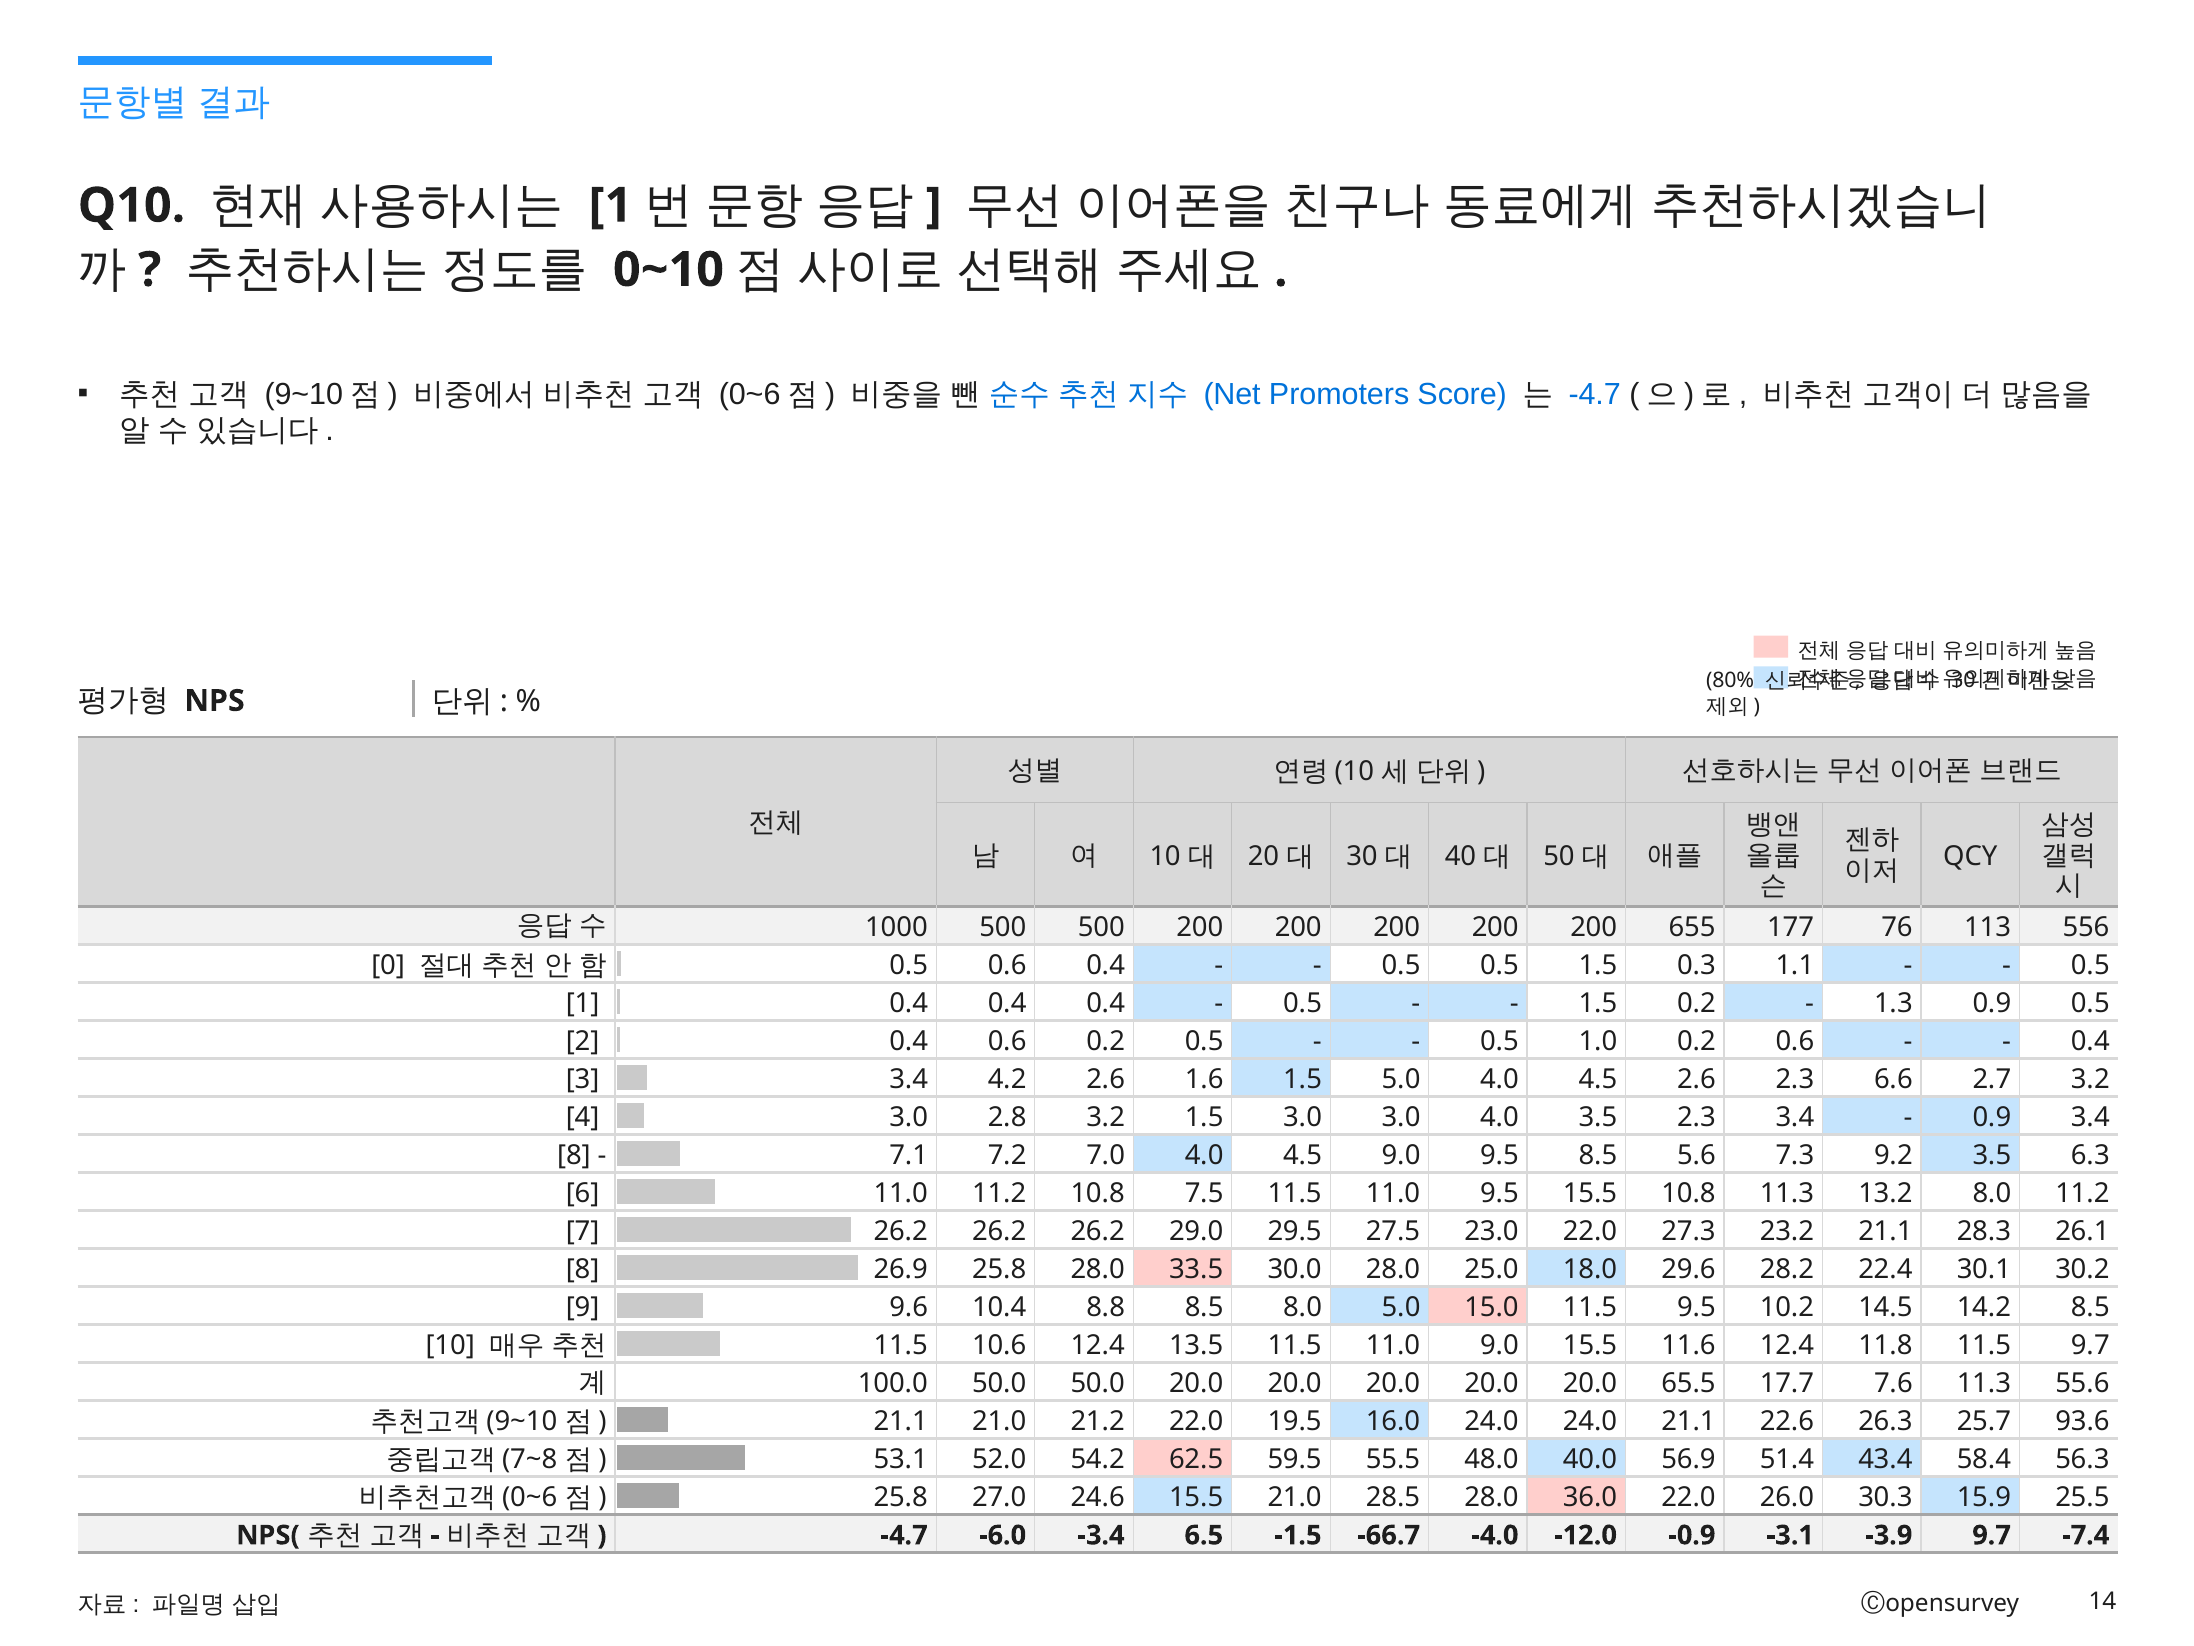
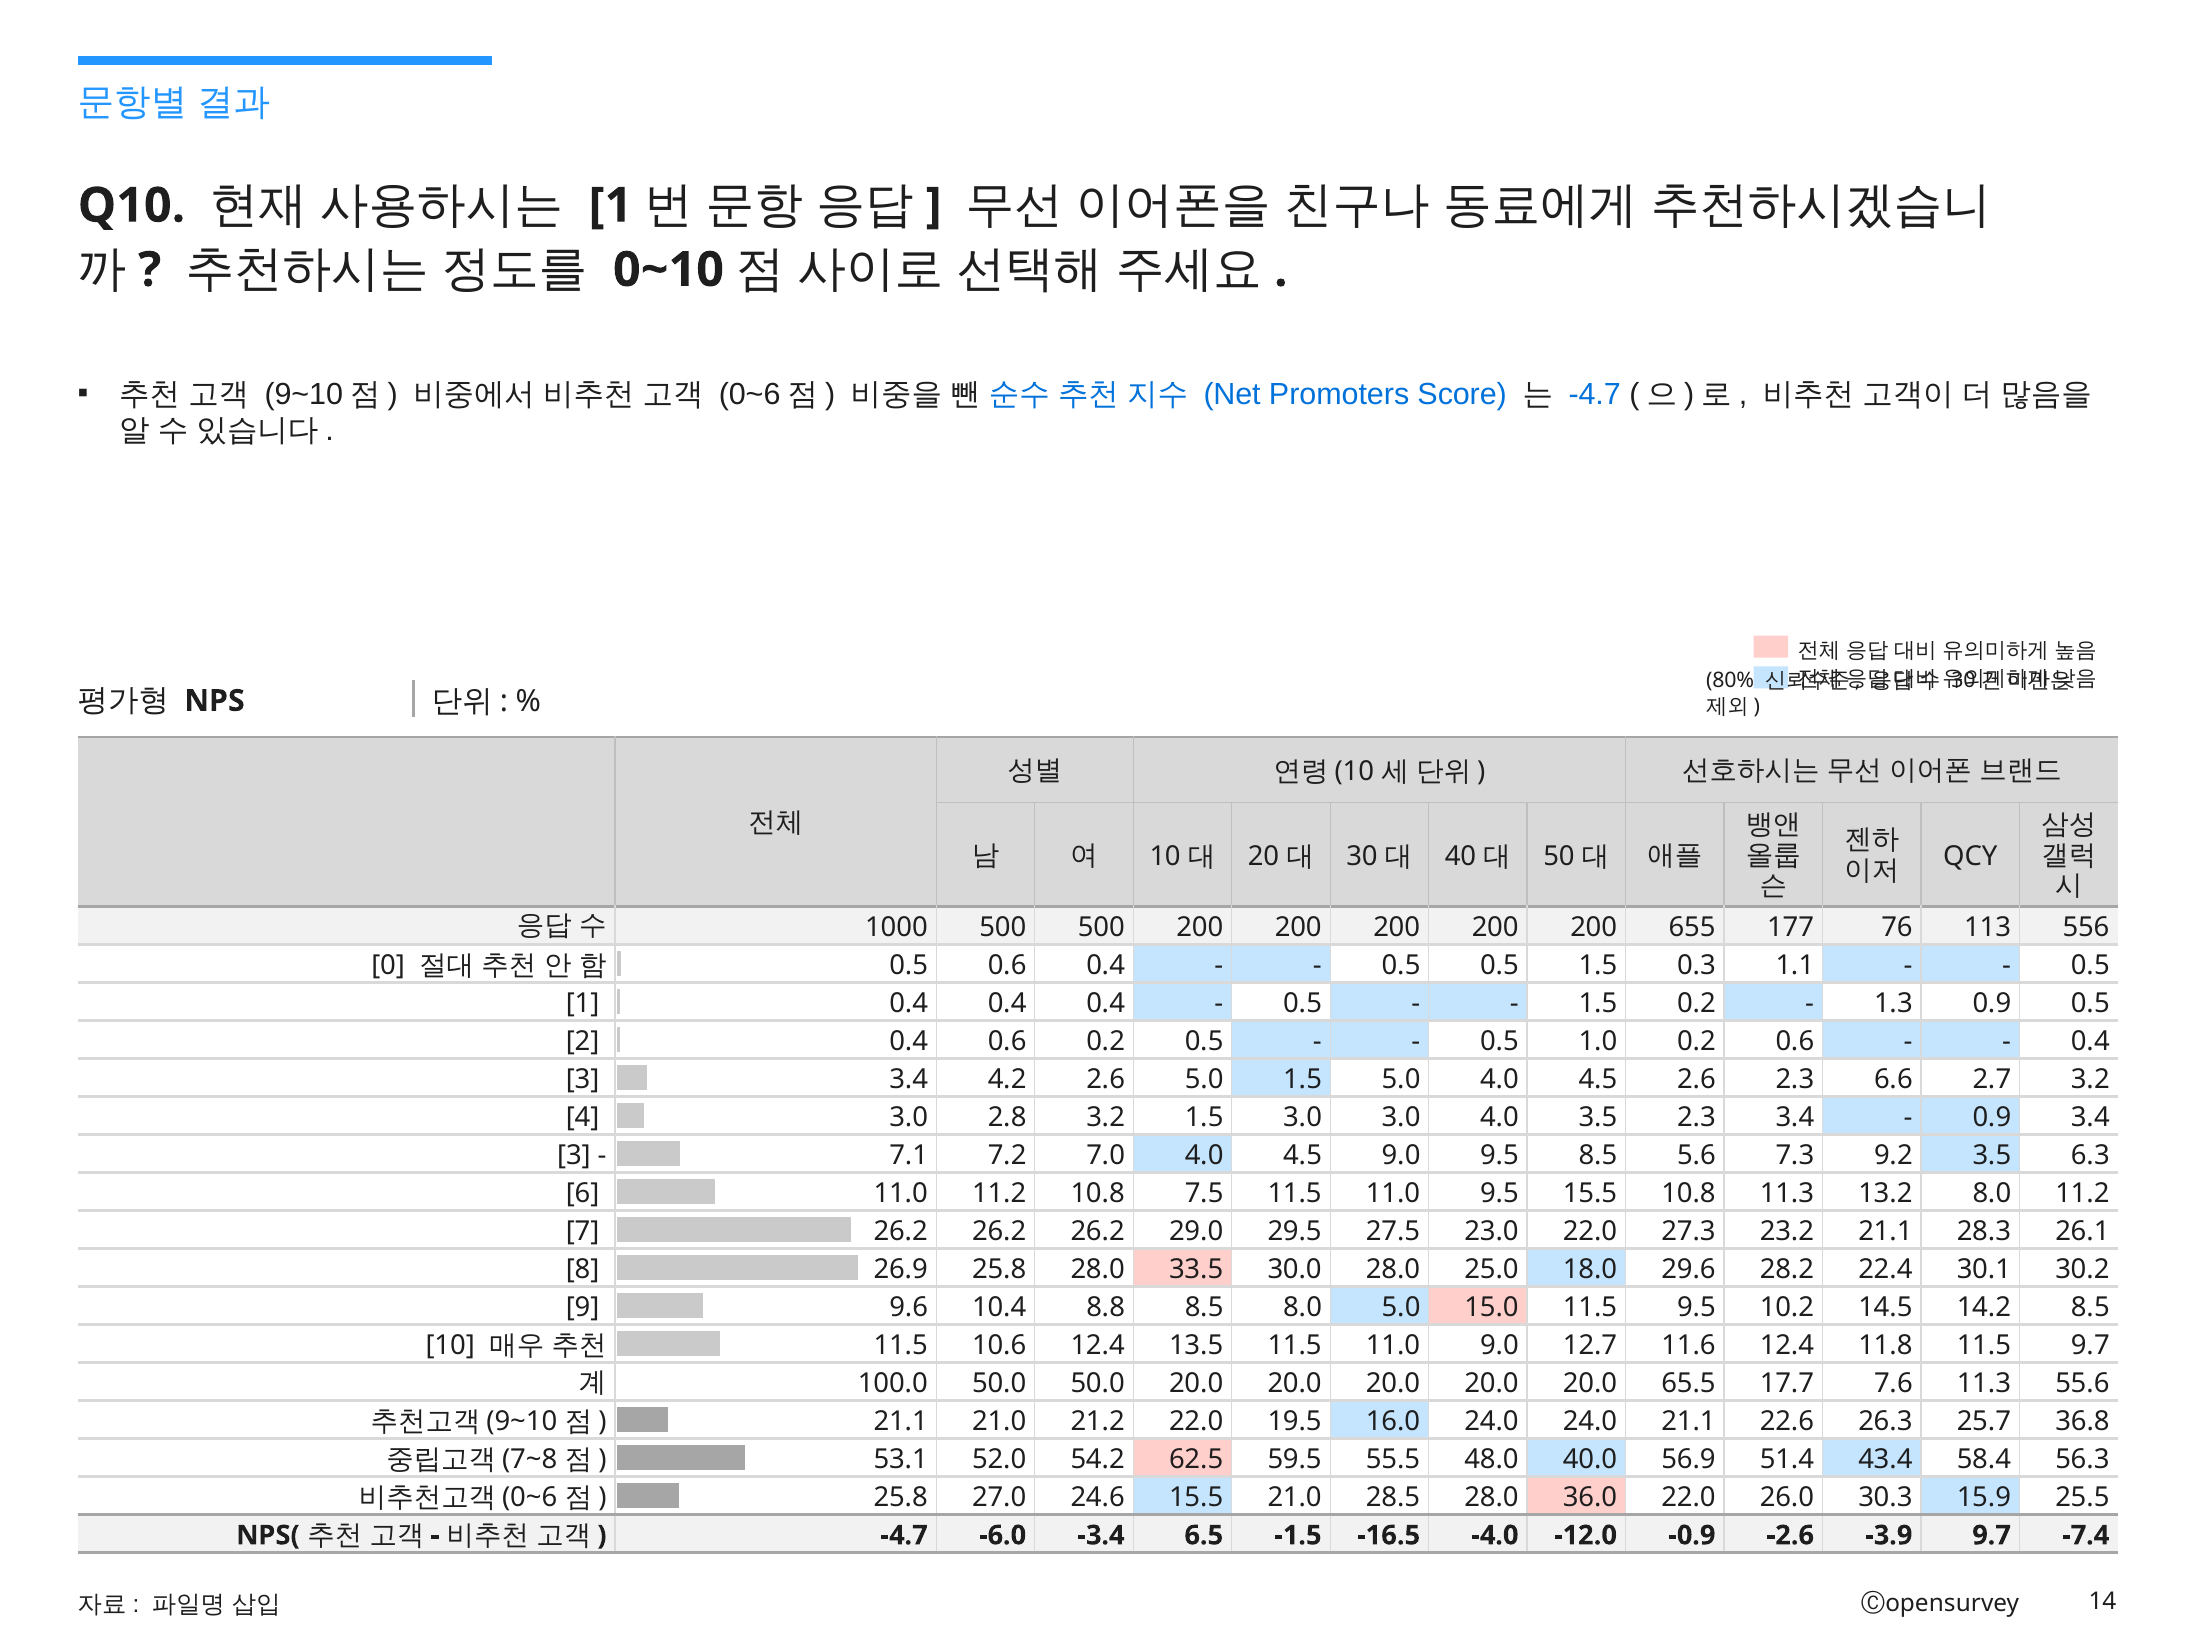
2.6 1.6: 1.6 -> 5.0
8 at (574, 1155): 8 -> 3
9.0 15.5: 15.5 -> 12.7
93.6: 93.6 -> 36.8
-66.7: -66.7 -> -16.5
-3.1: -3.1 -> -2.6
